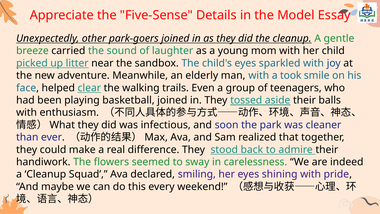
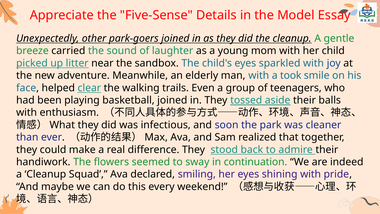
carelessness: carelessness -> continuation
